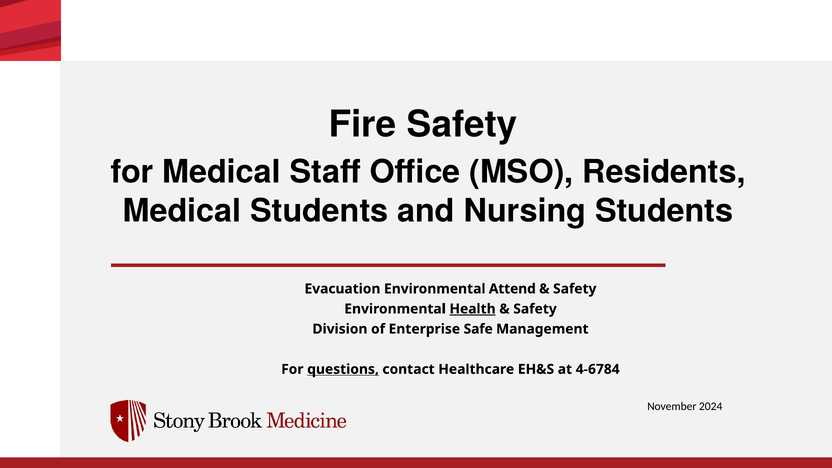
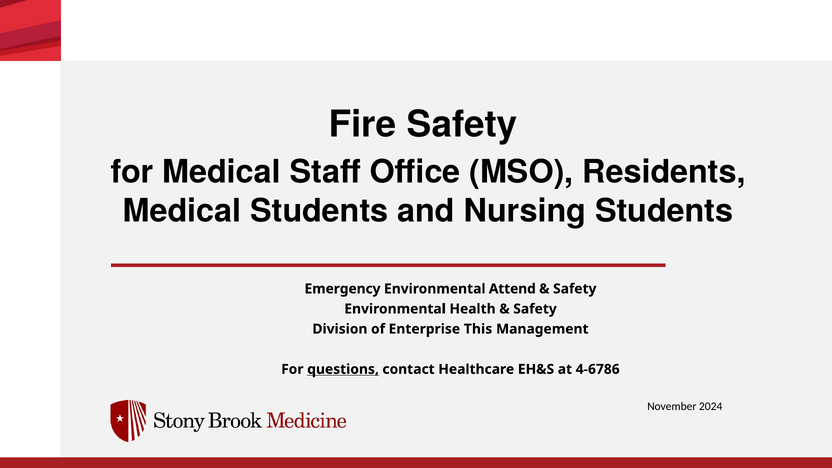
Evacuation: Evacuation -> Emergency
Health underline: present -> none
Safe: Safe -> This
4-6784: 4-6784 -> 4-6786
